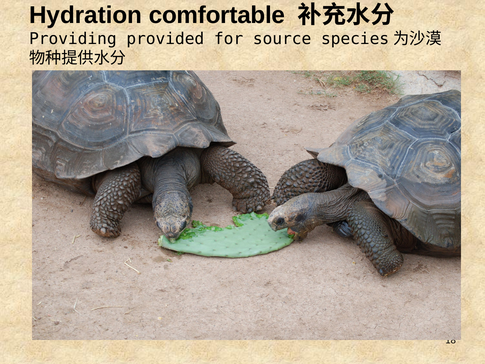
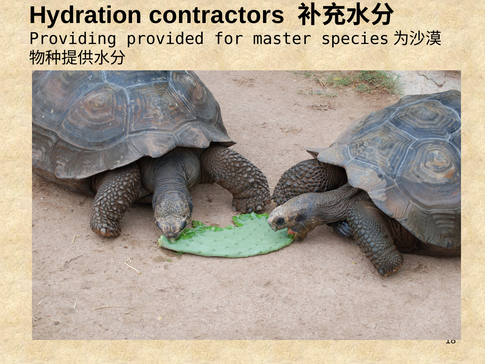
comfortable: comfortable -> contractors
source: source -> master
